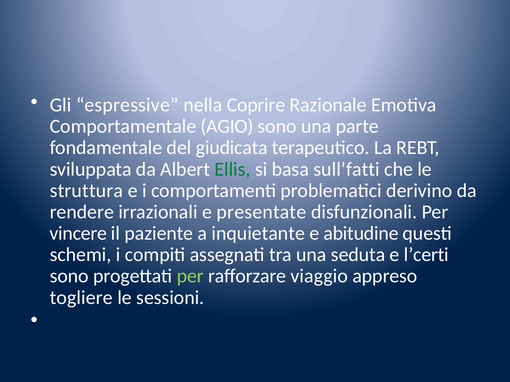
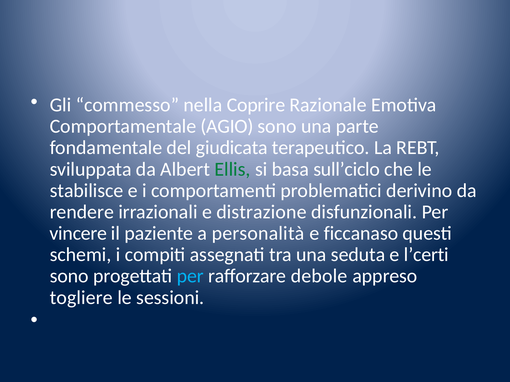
espressive: espressive -> commesso
sull’fatti: sull’fatti -> sull’ciclo
struttura: struttura -> stabilisce
presentate: presentate -> distrazione
inquietante: inquietante -> personalità
abitudine: abitudine -> ficcanaso
per at (190, 276) colour: light green -> light blue
viaggio: viaggio -> debole
